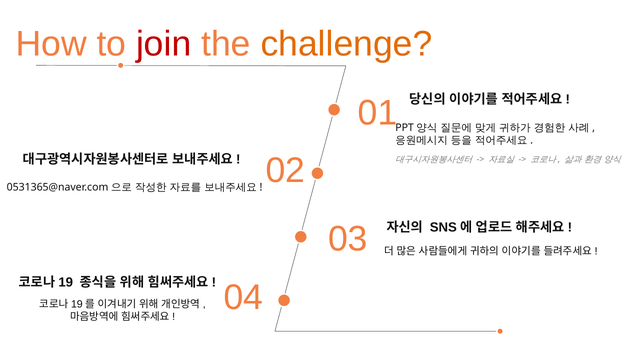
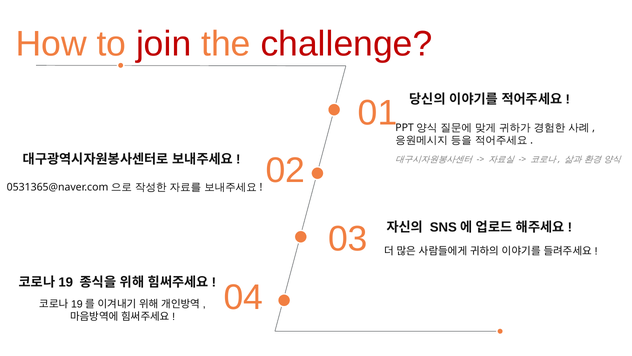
challenge colour: orange -> red
